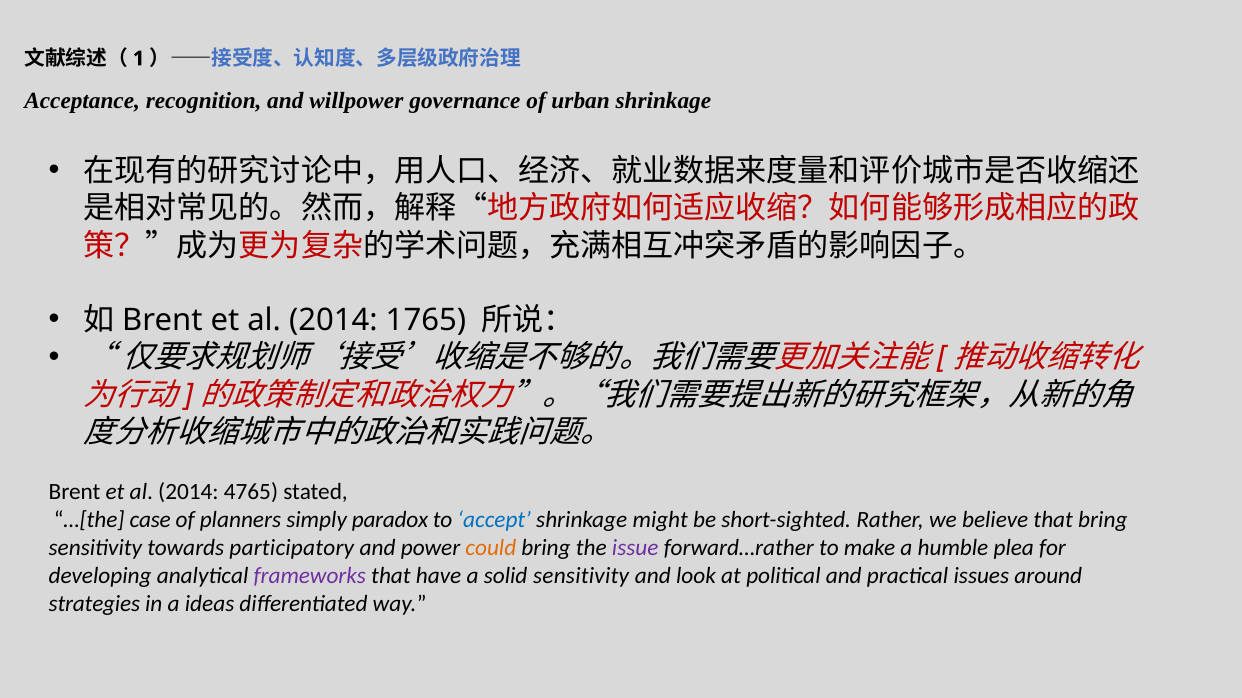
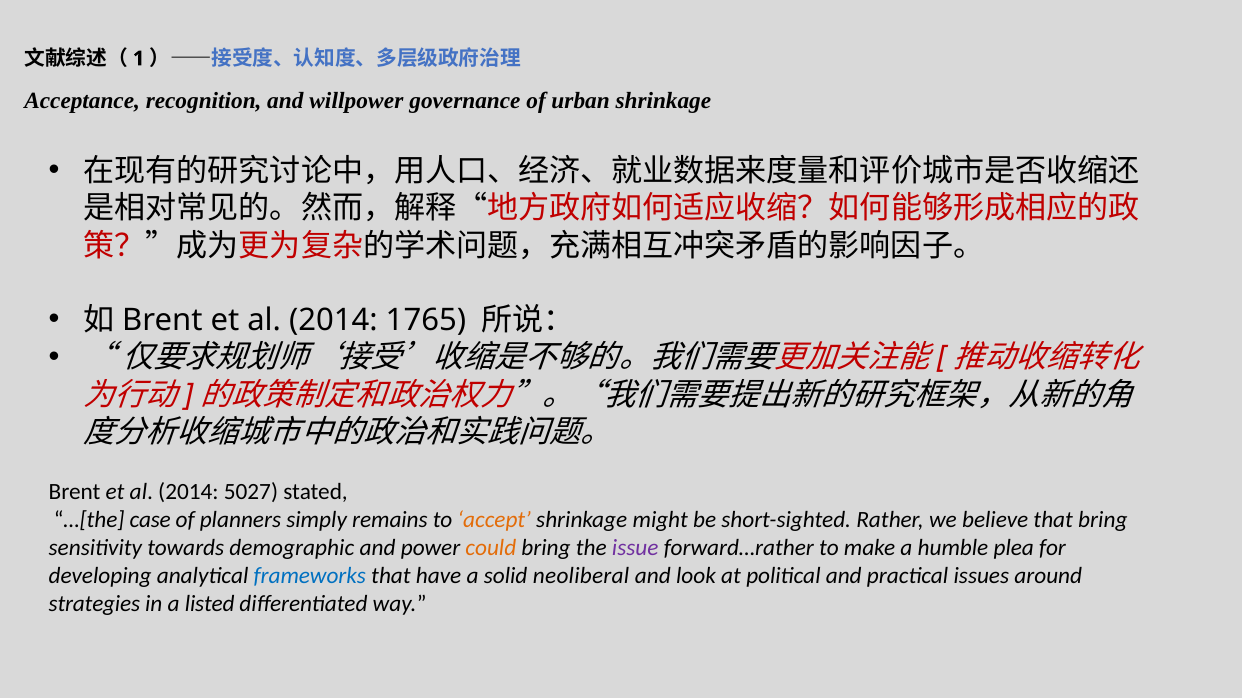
4765: 4765 -> 5027
paradox: paradox -> remains
accept colour: blue -> orange
participatory: participatory -> demographic
frameworks colour: purple -> blue
solid sensitivity: sensitivity -> neoliberal
ideas: ideas -> listed
